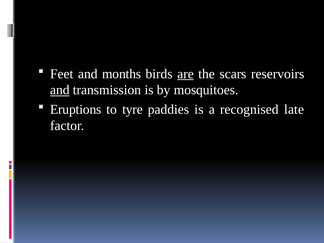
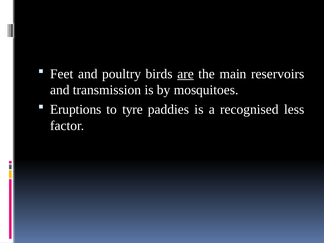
months: months -> poultry
scars: scars -> main
and at (60, 90) underline: present -> none
late: late -> less
